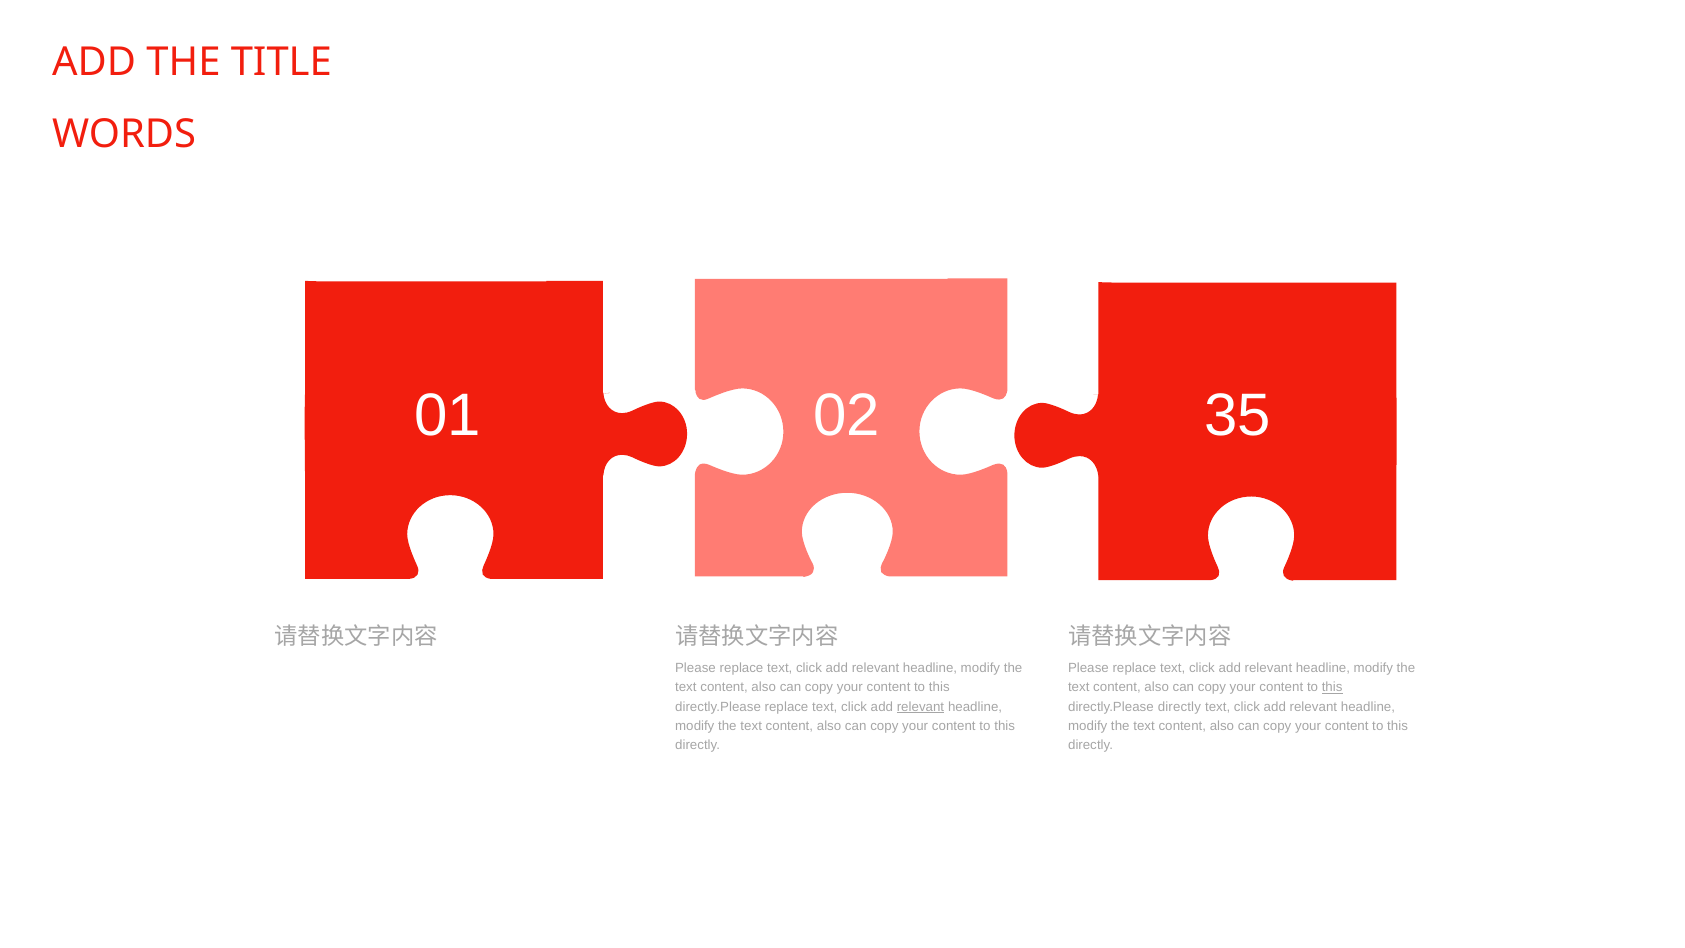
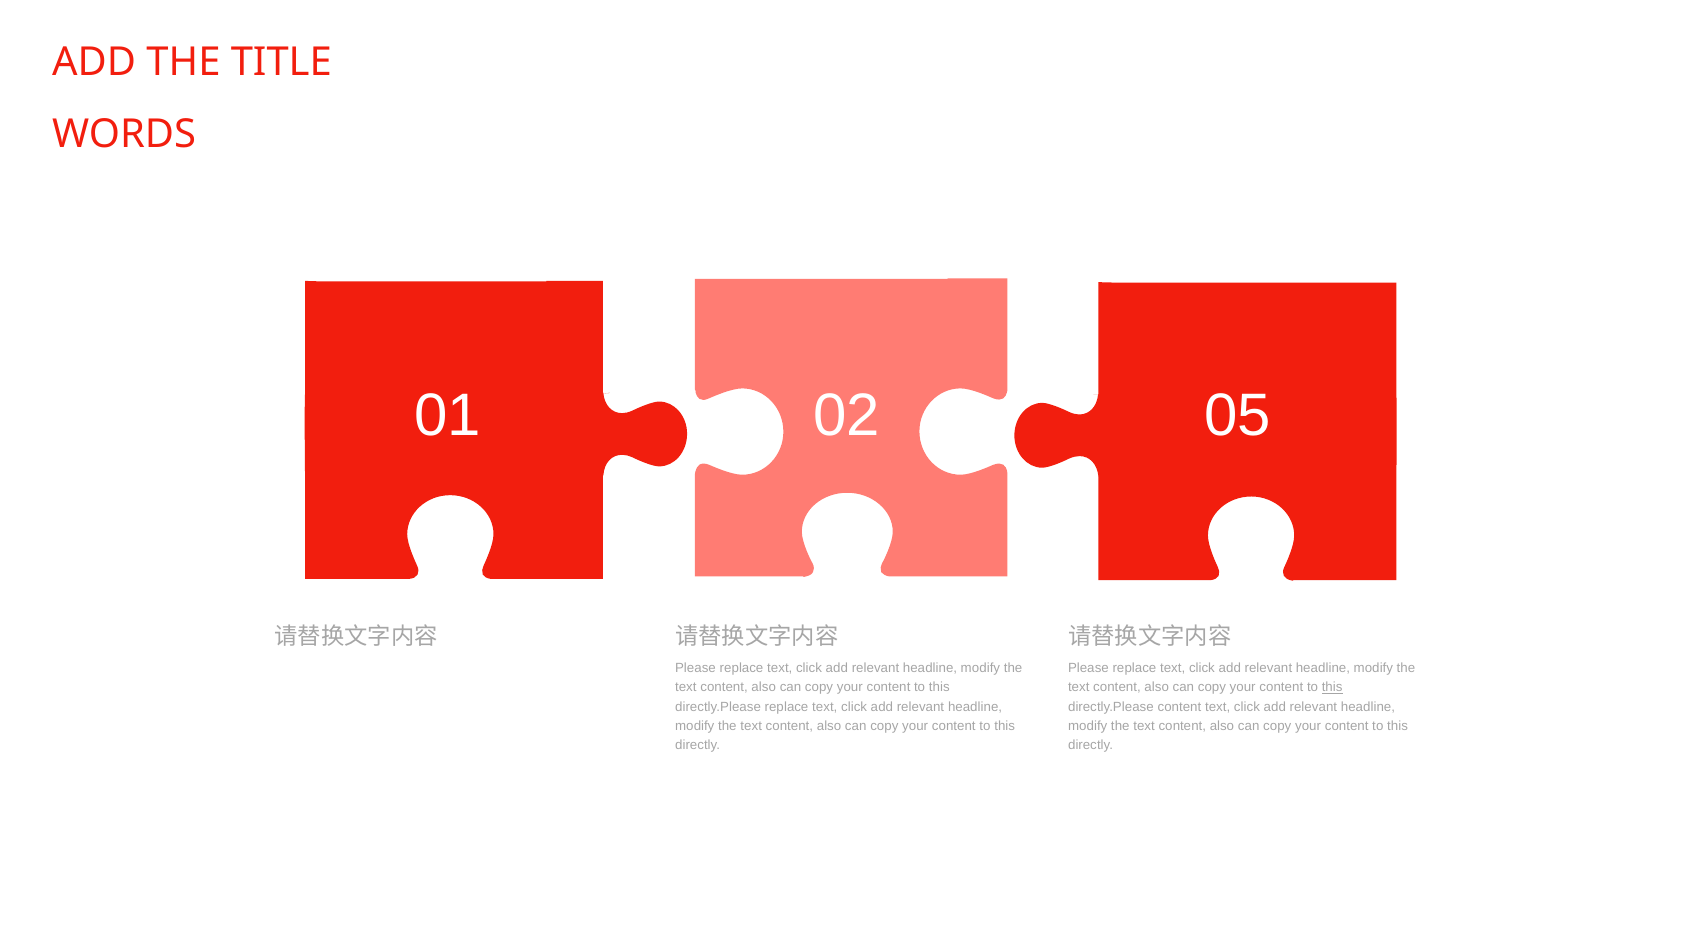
35: 35 -> 05
relevant at (920, 706) underline: present -> none
directly.Please directly: directly -> content
